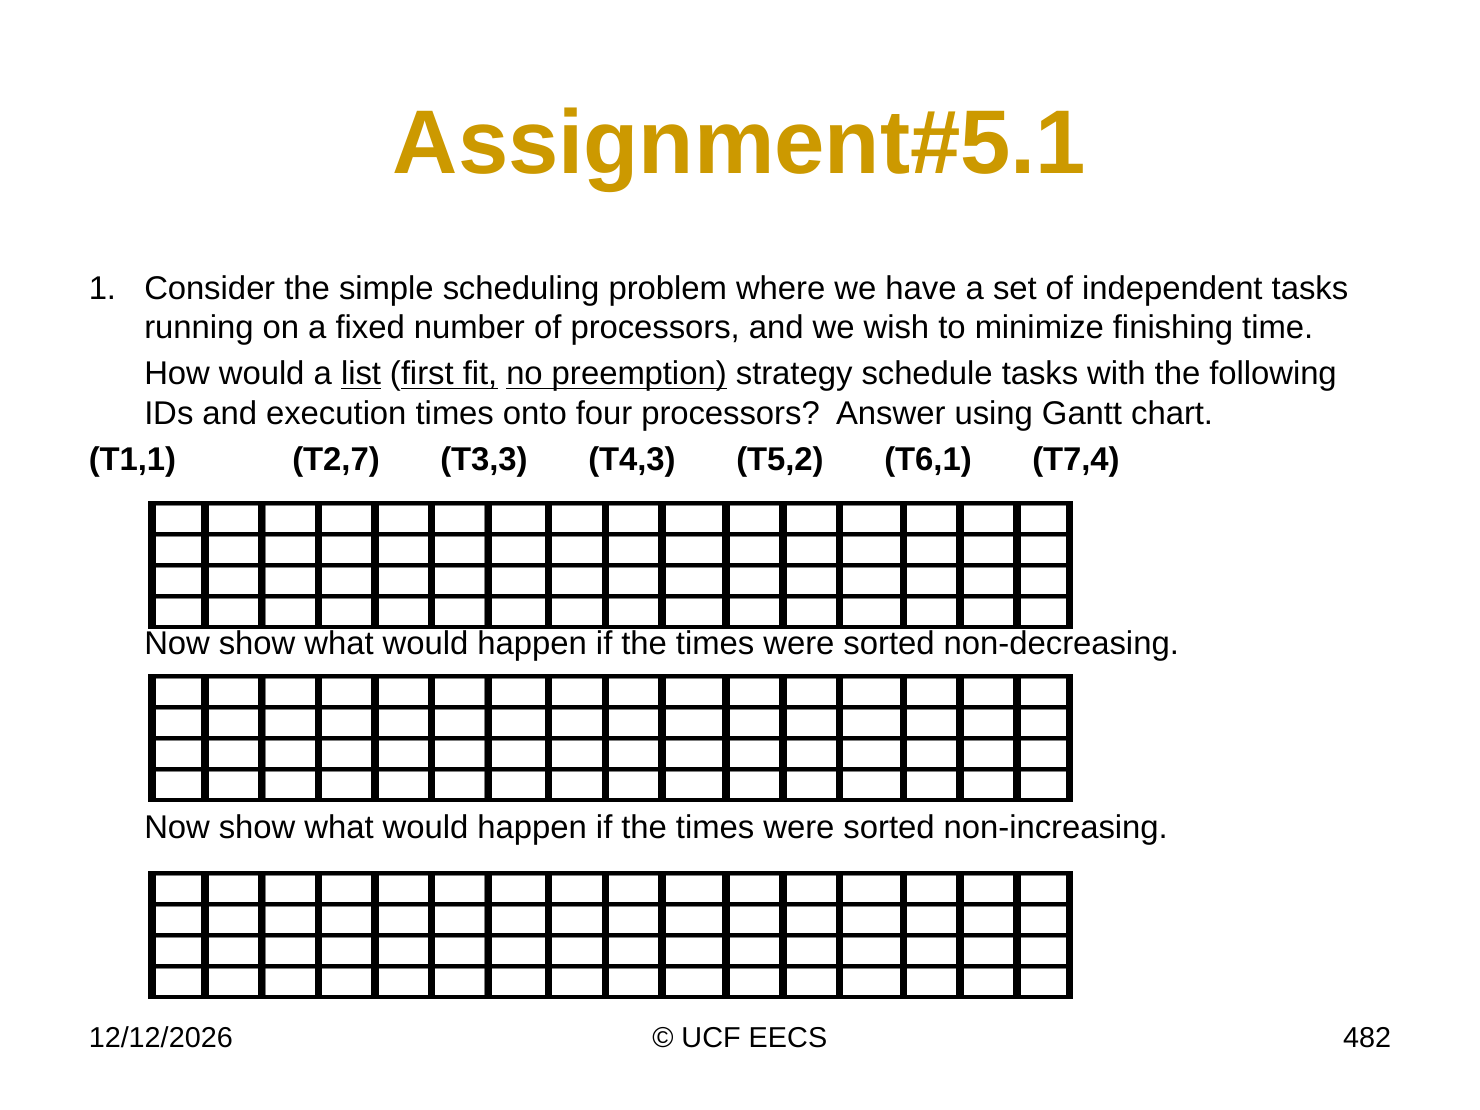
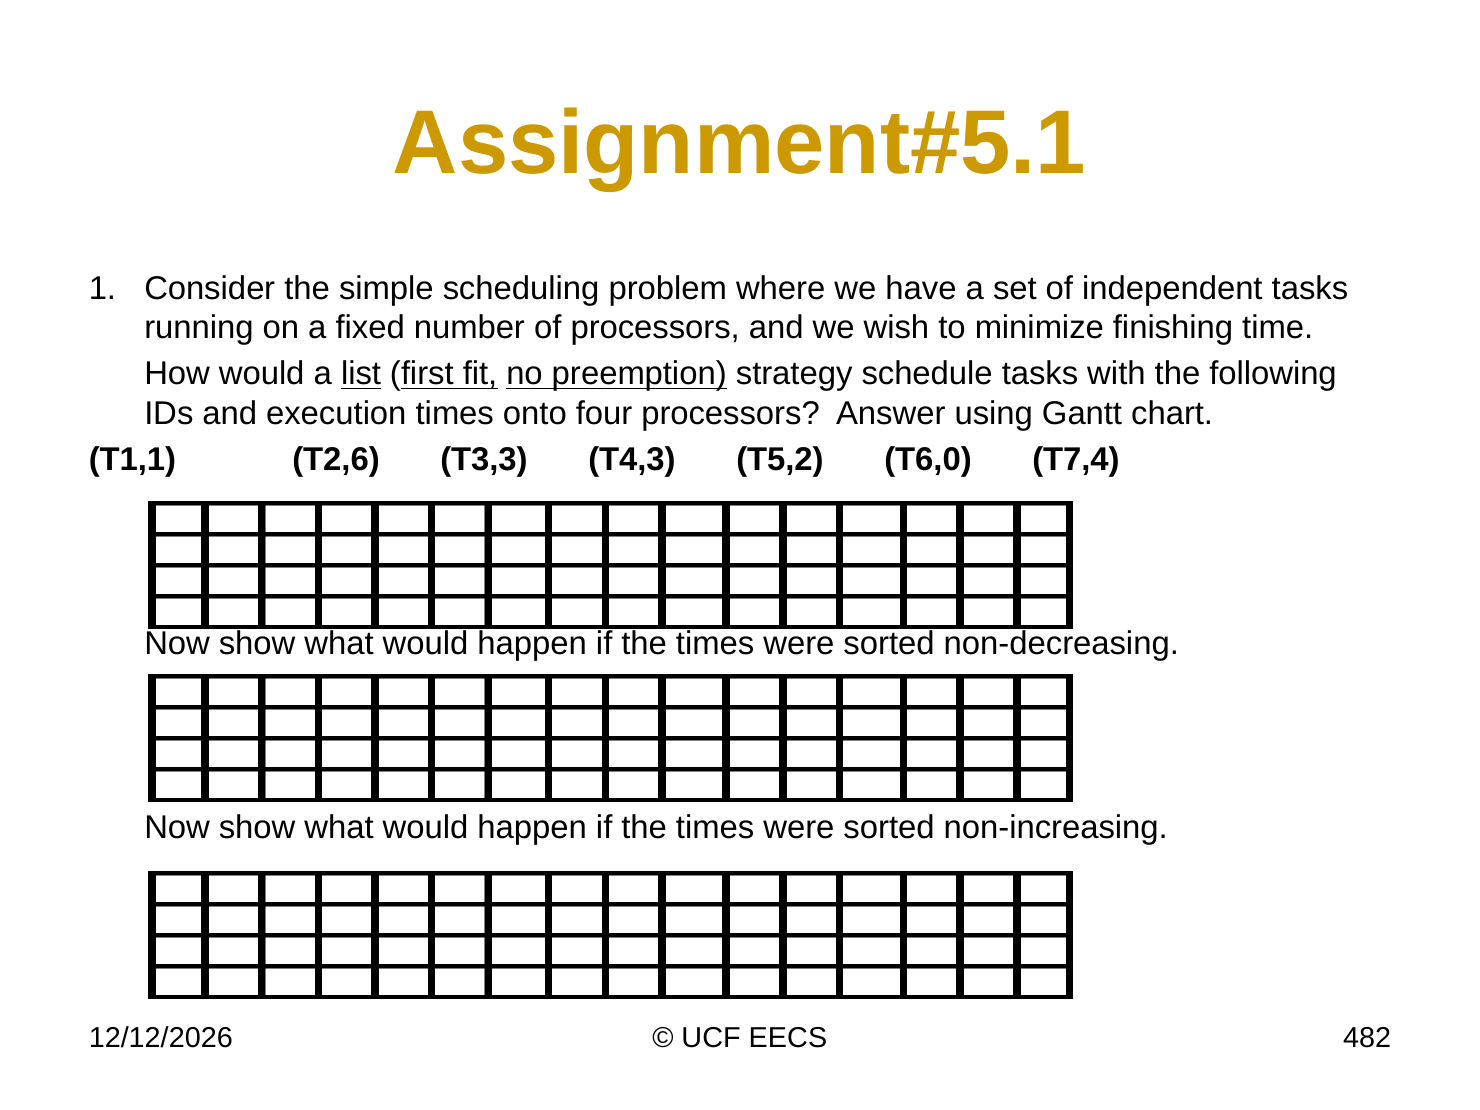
T2,7: T2,7 -> T2,6
T6,1: T6,1 -> T6,0
